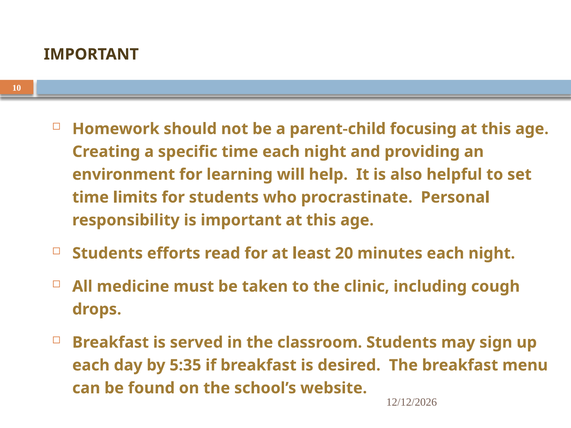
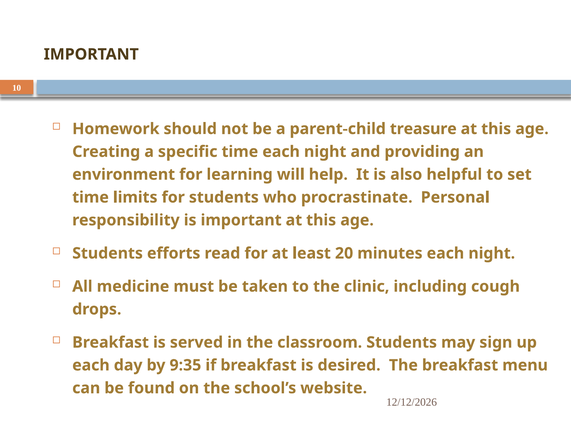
focusing: focusing -> treasure
5:35: 5:35 -> 9:35
